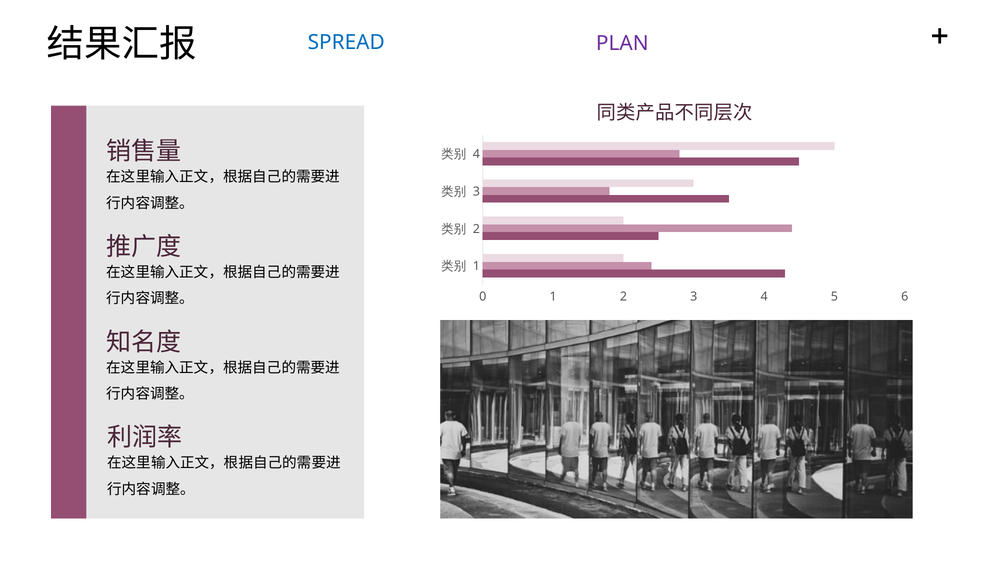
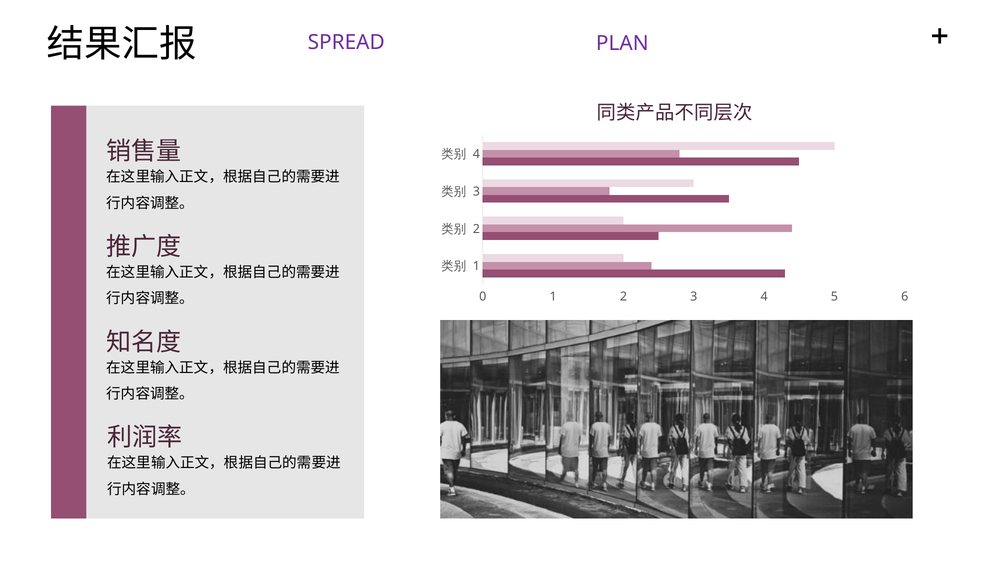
SPREAD colour: blue -> purple
